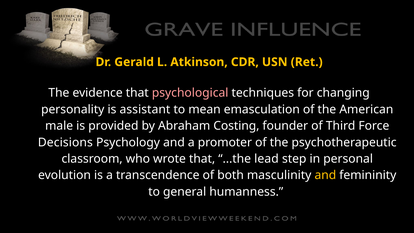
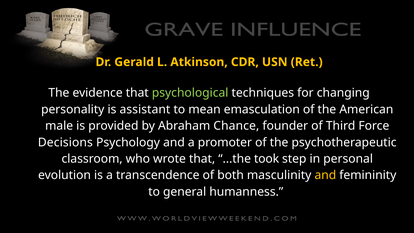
psychological colour: pink -> light green
Costing: Costing -> Chance
lead: lead -> took
